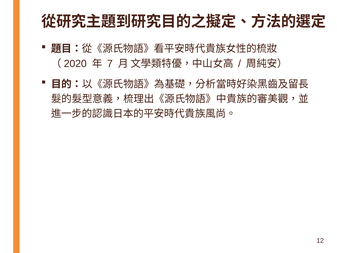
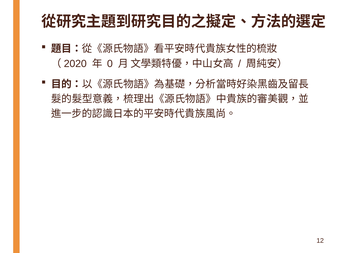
7: 7 -> 0
